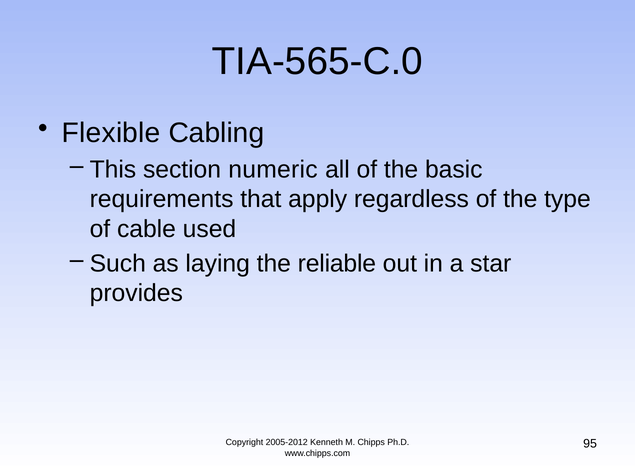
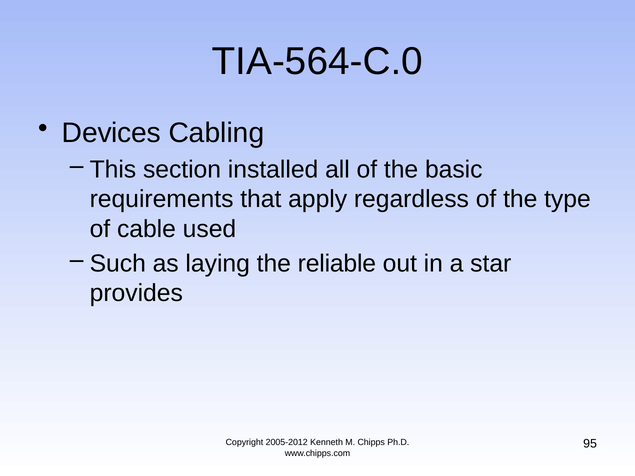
TIA-565-C.0: TIA-565-C.0 -> TIA-564-C.0
Flexible: Flexible -> Devices
numeric: numeric -> installed
